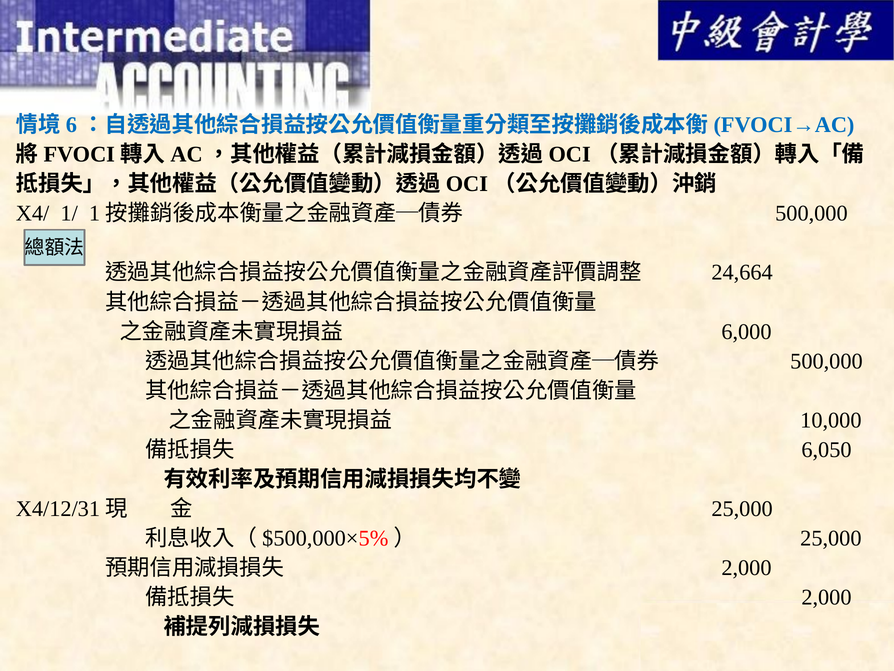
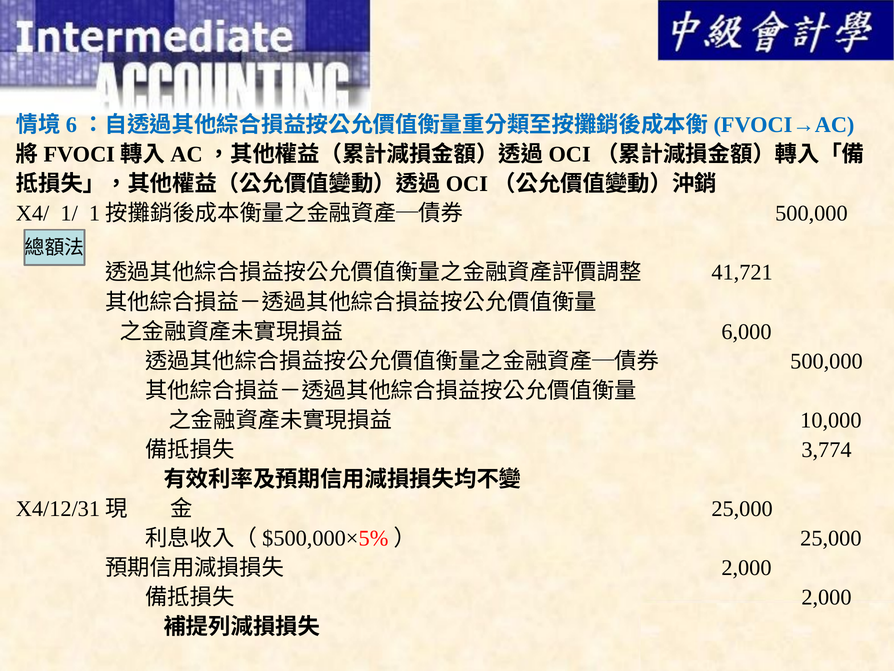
24,664: 24,664 -> 41,721
6,050: 6,050 -> 3,774
